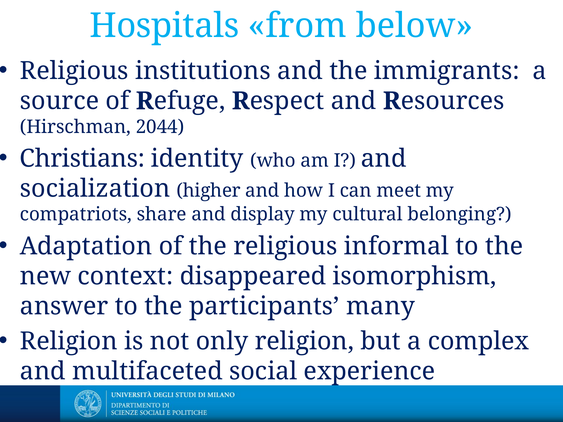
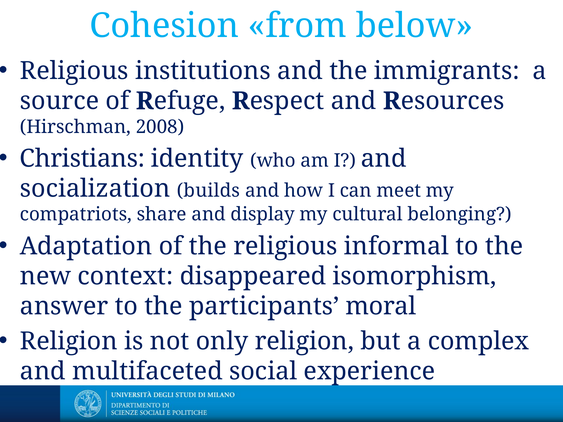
Hospitals: Hospitals -> Cohesion
2044: 2044 -> 2008
higher: higher -> builds
many: many -> moral
